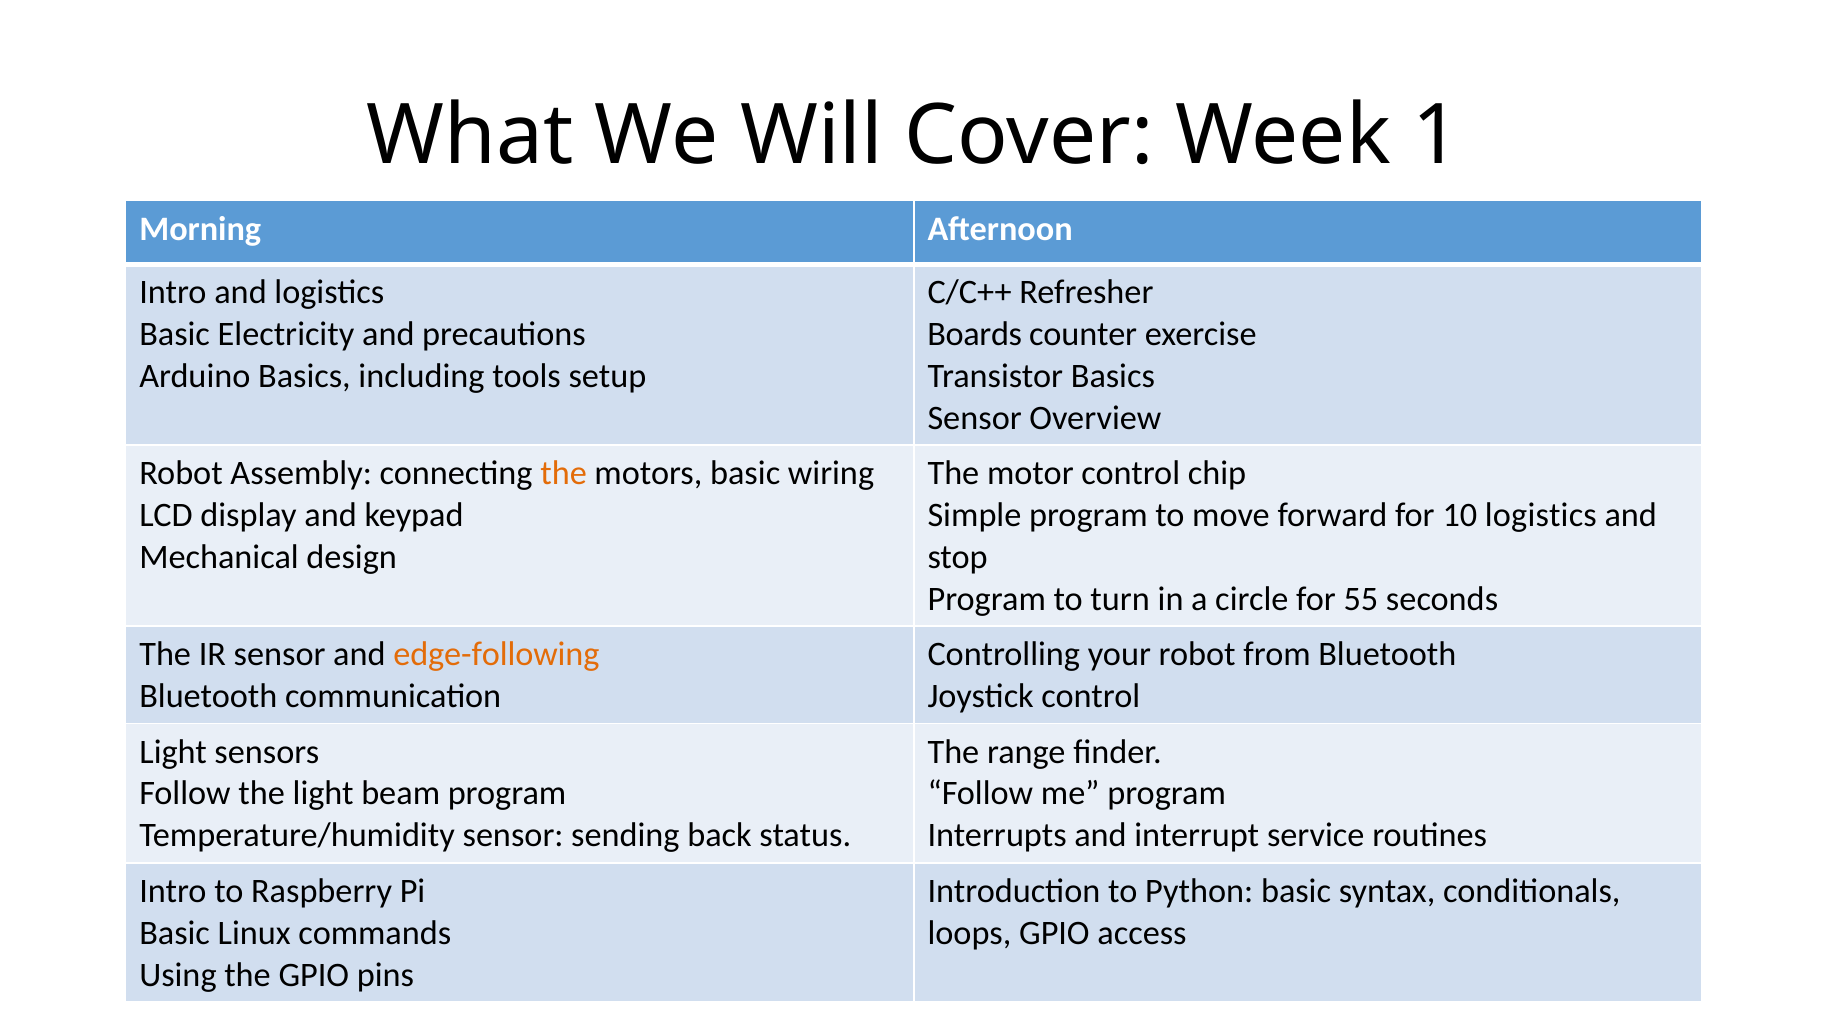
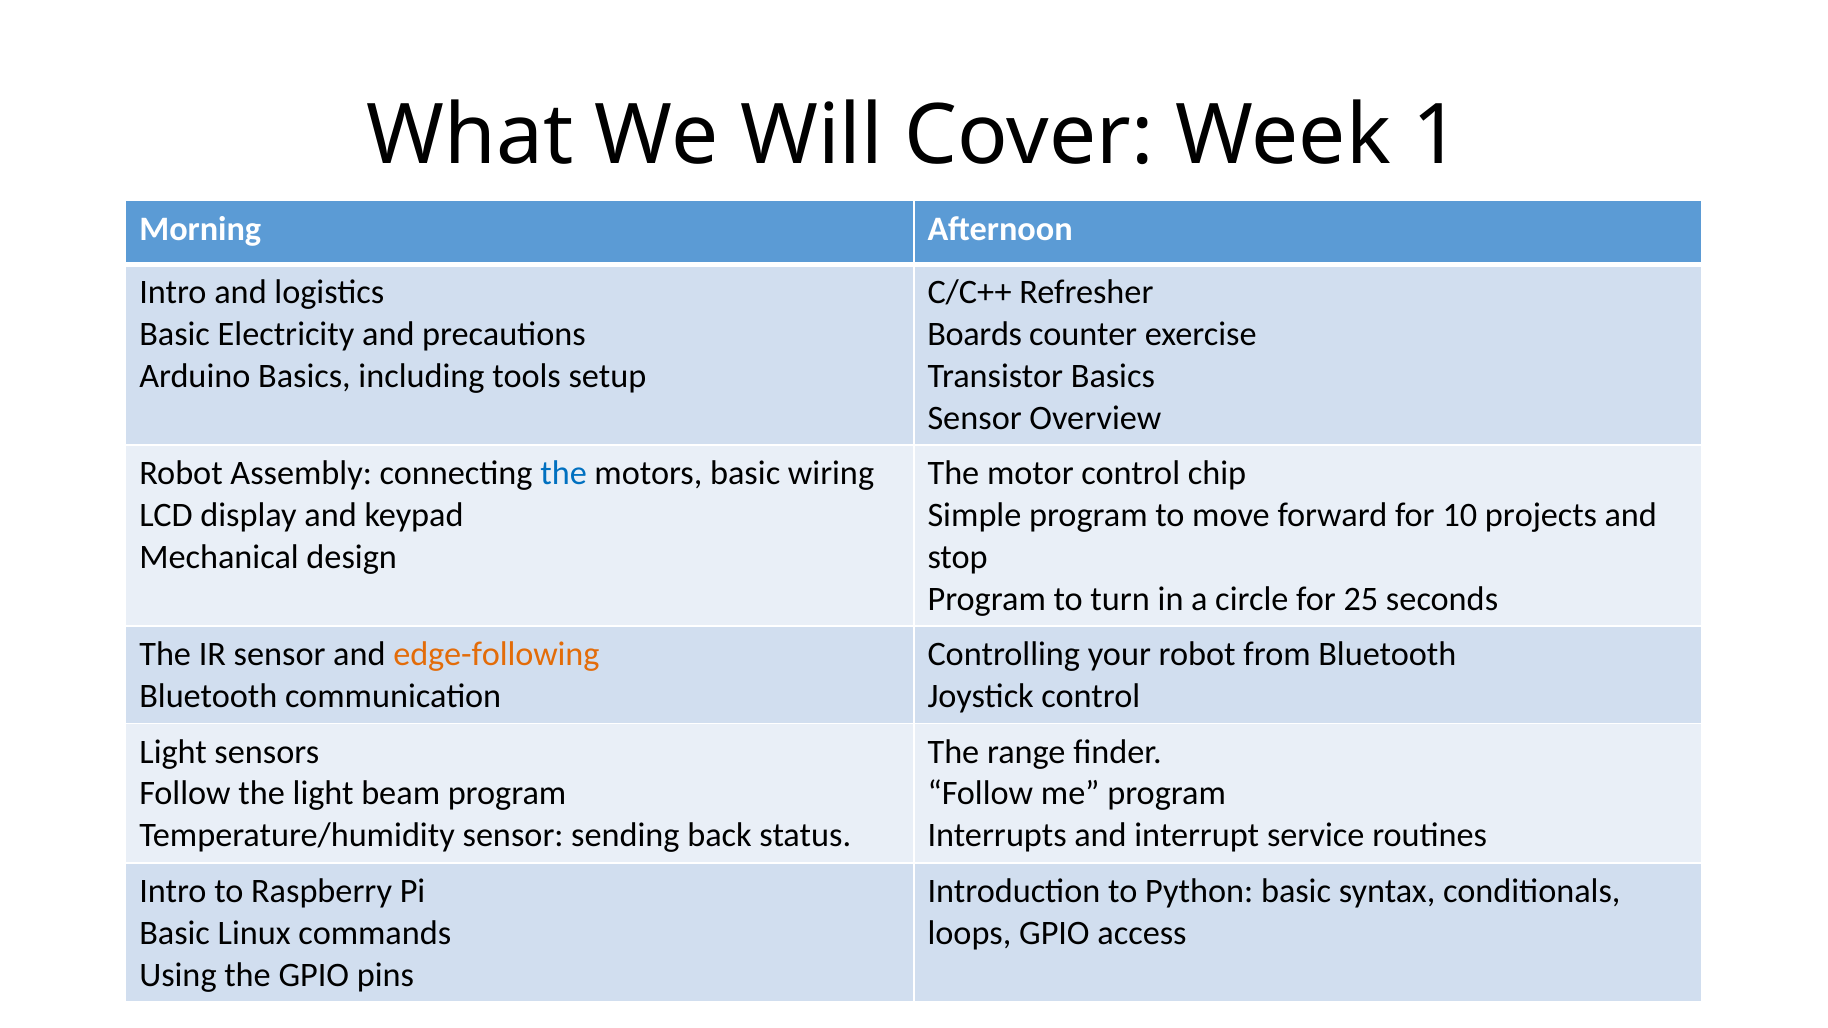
the at (564, 474) colour: orange -> blue
10 logistics: logistics -> projects
55: 55 -> 25
